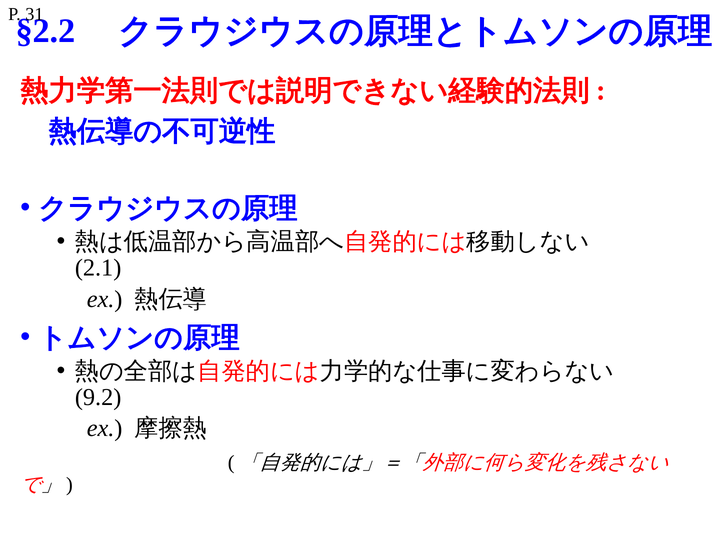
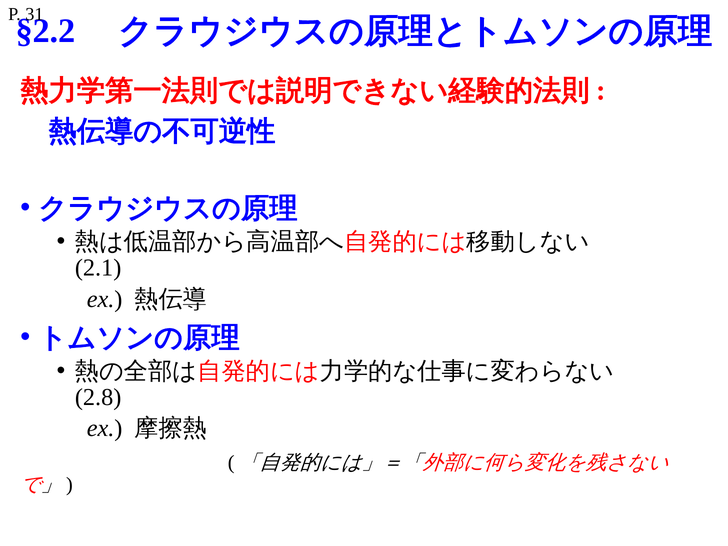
9.2: 9.2 -> 2.8
